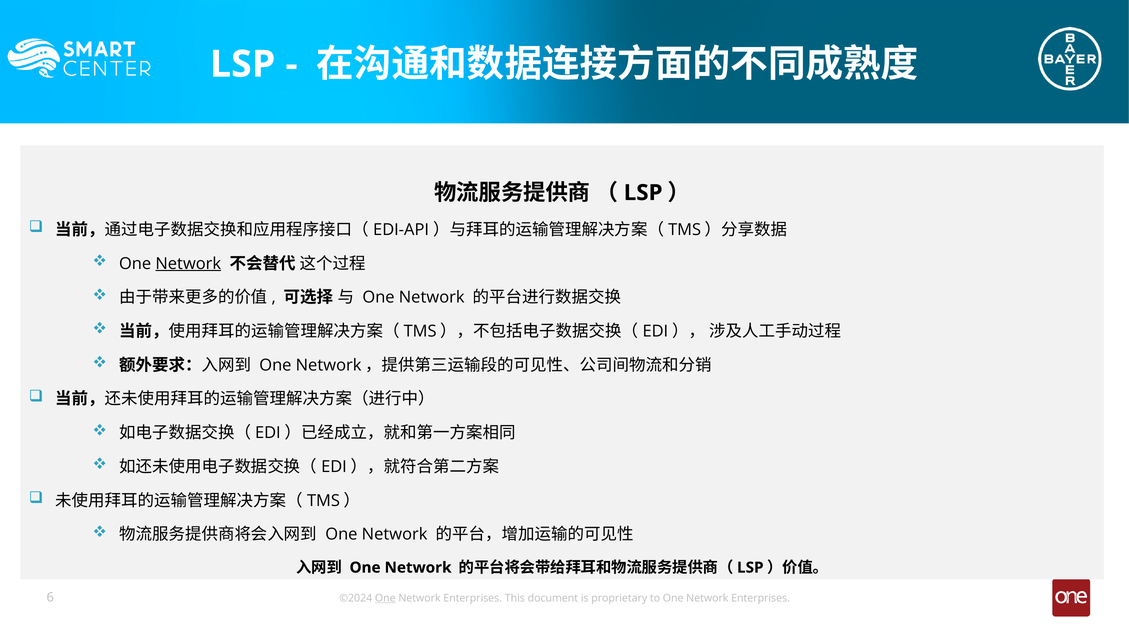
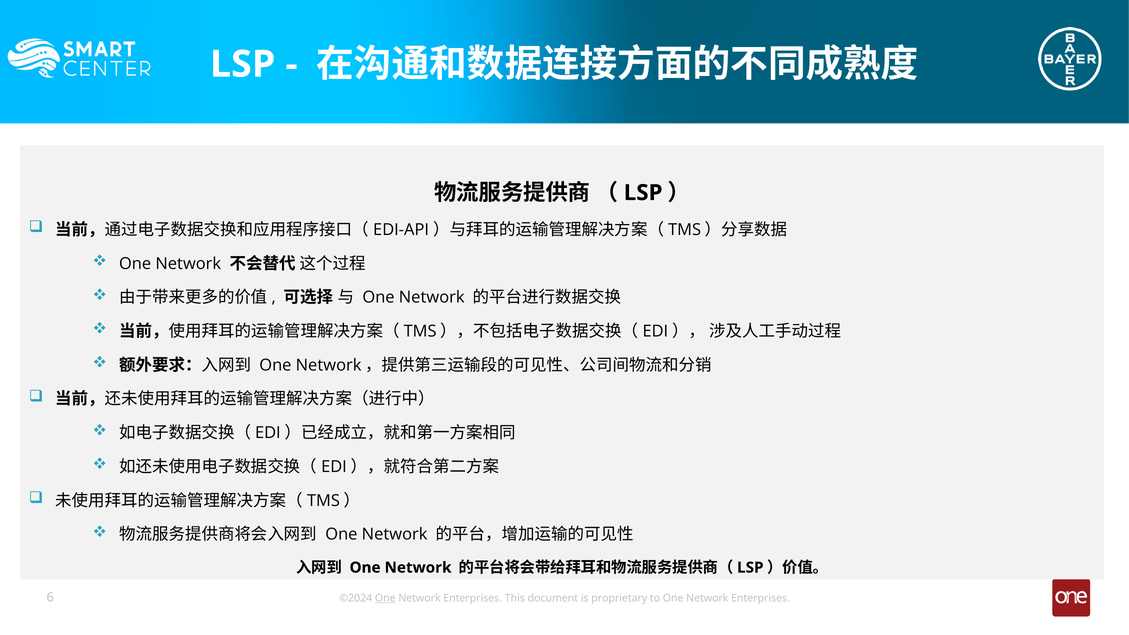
Network at (188, 264) underline: present -> none
